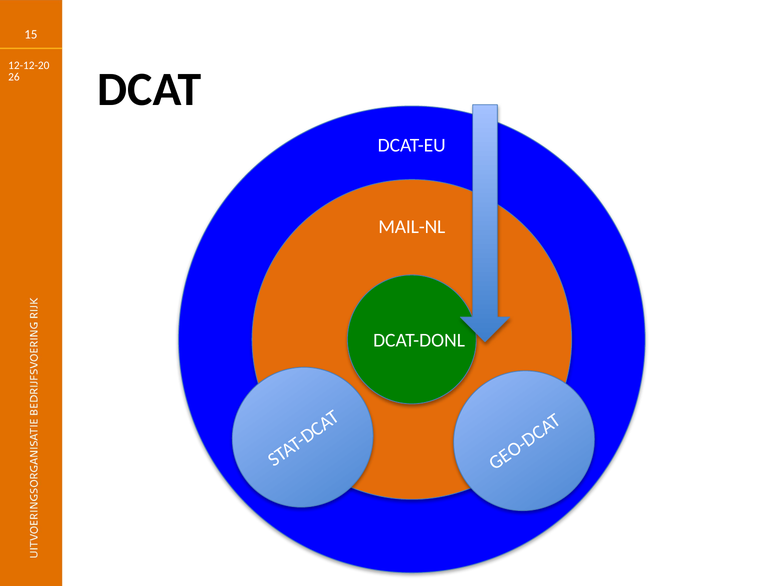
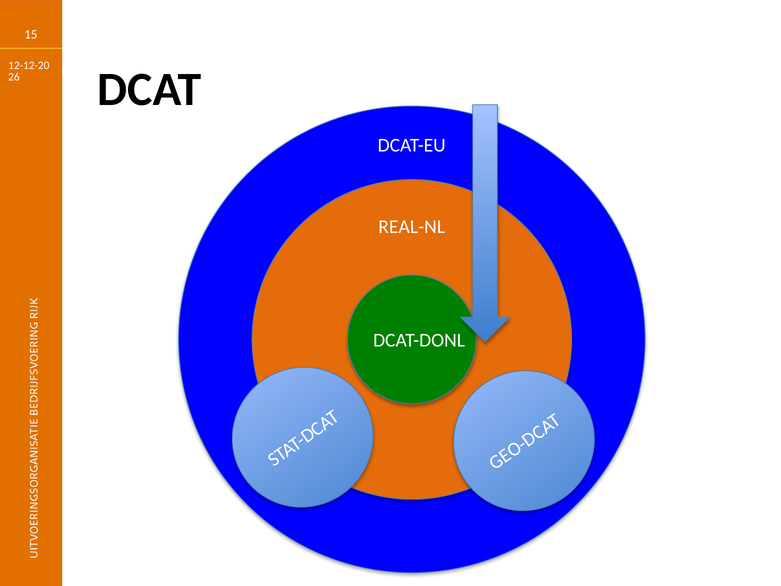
MAIL-NL: MAIL-NL -> REAL-NL
